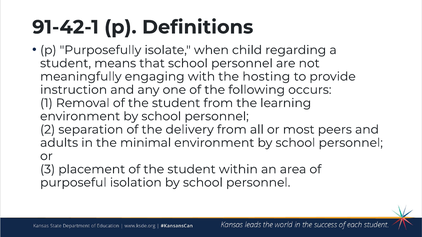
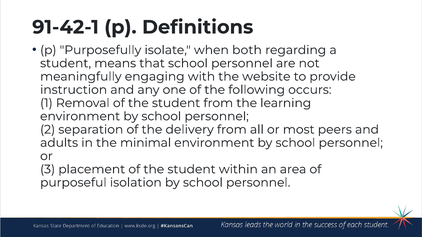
child: child -> both
hosting: hosting -> website
